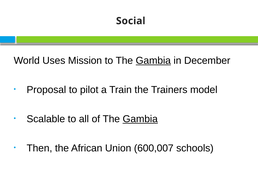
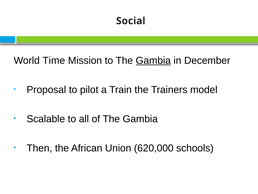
Uses: Uses -> Time
Gambia at (140, 119) underline: present -> none
600,007: 600,007 -> 620,000
